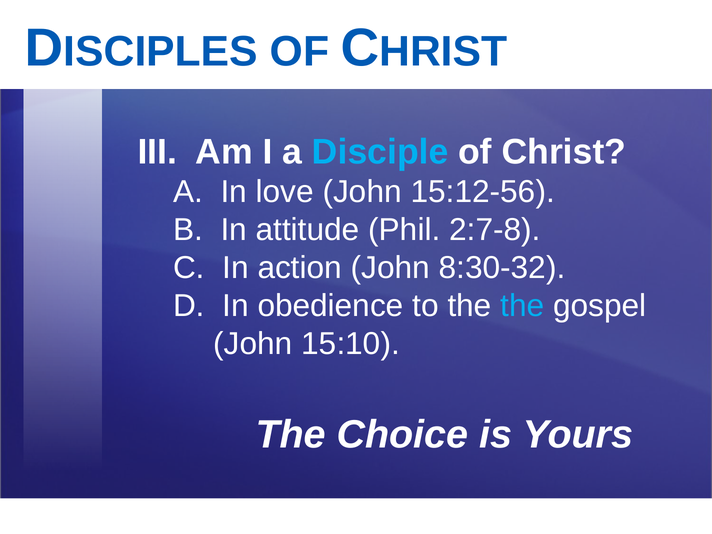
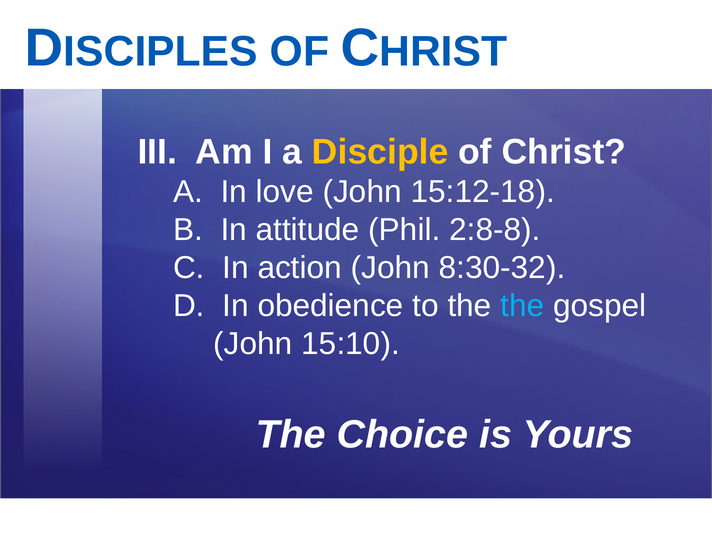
Disciple colour: light blue -> yellow
15:12-56: 15:12-56 -> 15:12-18
2:7-8: 2:7-8 -> 2:8-8
